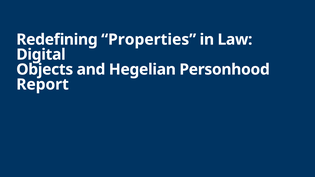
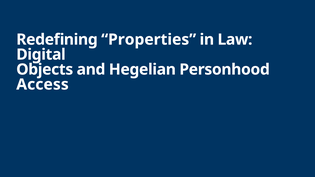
Report: Report -> Access
